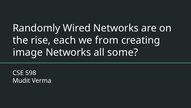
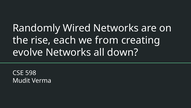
image: image -> evolve
some: some -> down
